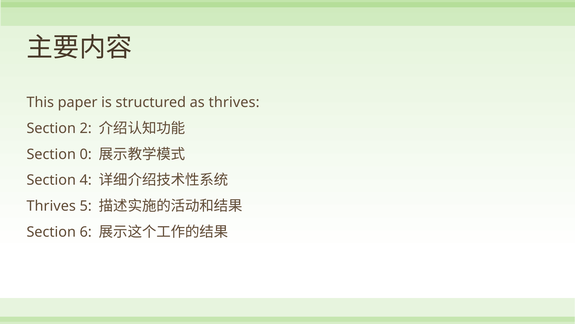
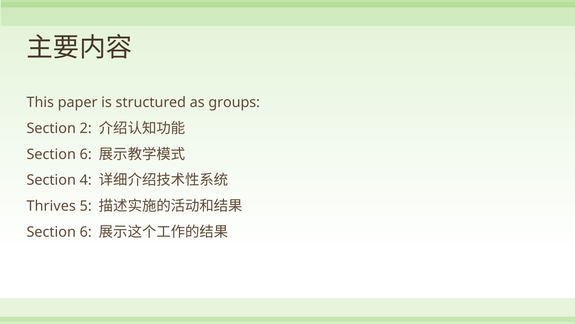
as thrives: thrives -> groups
0 at (86, 154): 0 -> 6
